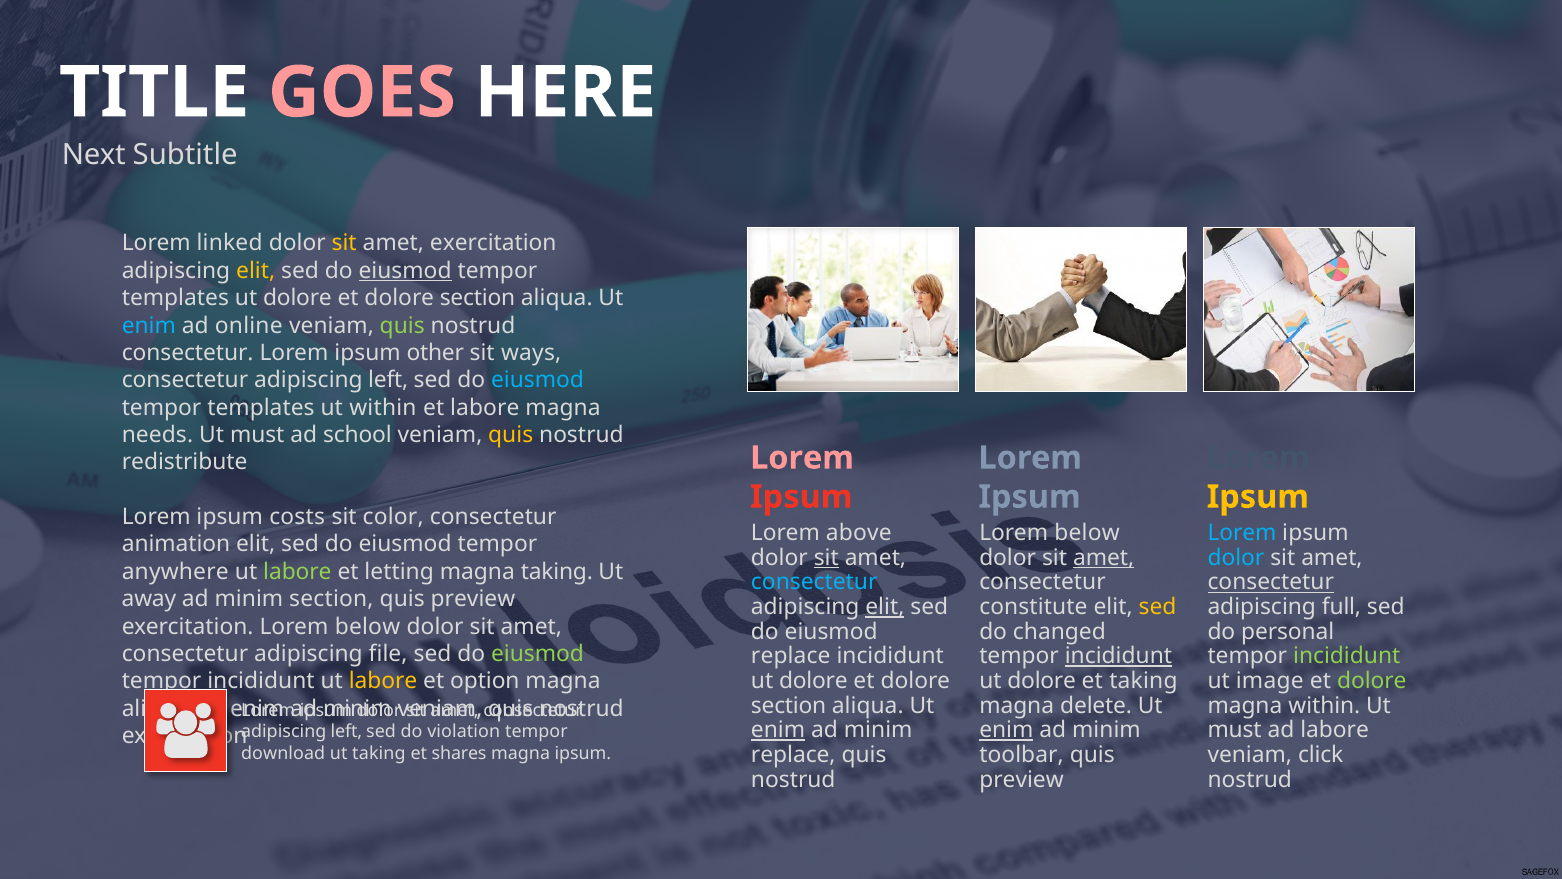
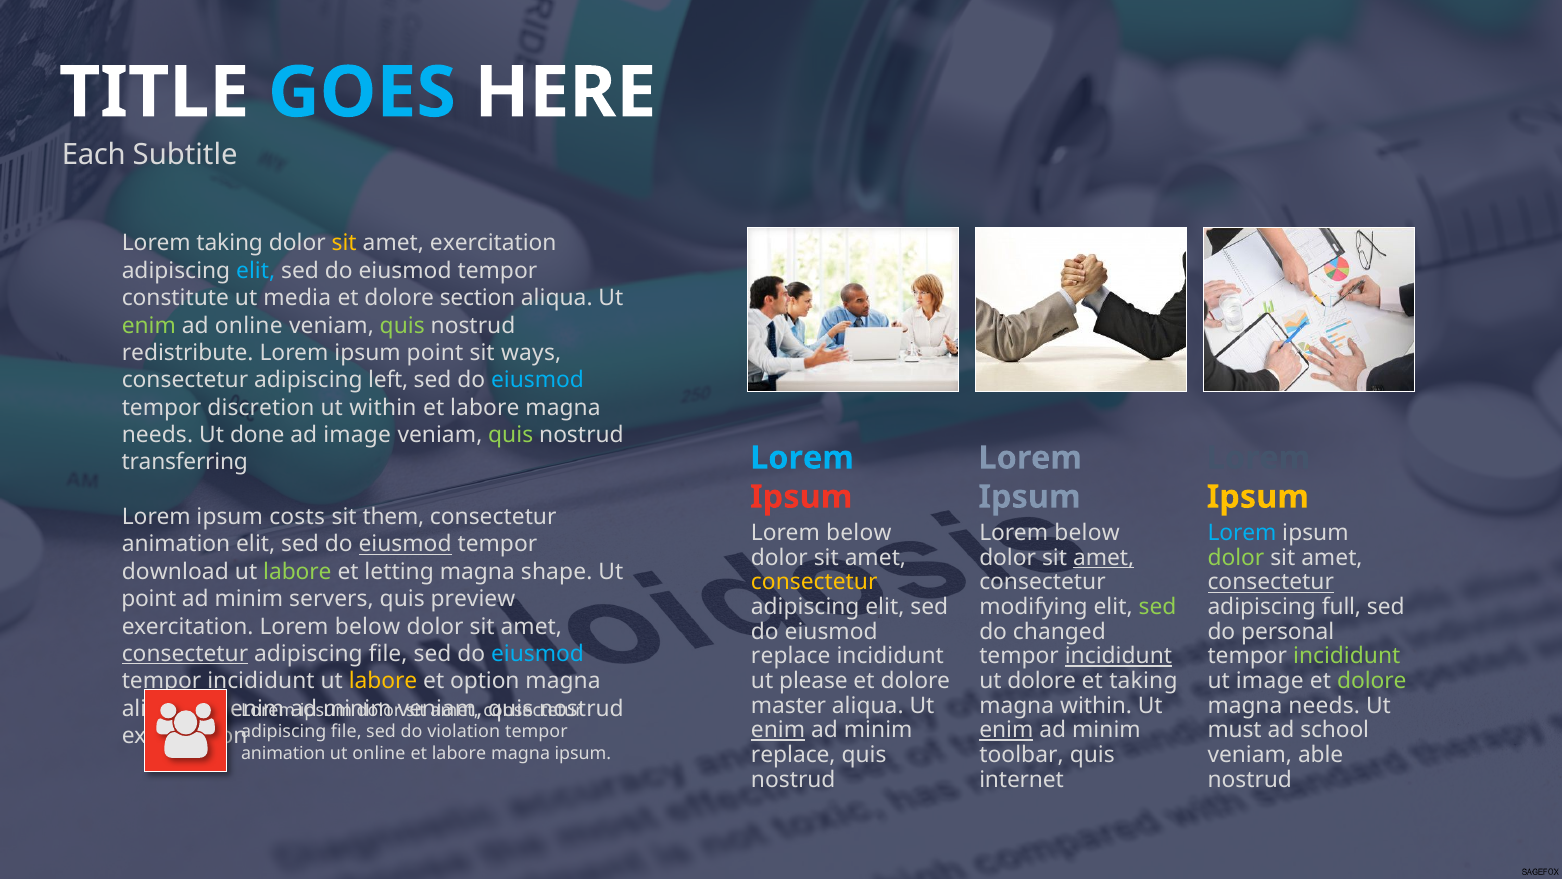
GOES colour: pink -> light blue
Next: Next -> Each
Lorem linked: linked -> taking
elit at (256, 271) colour: yellow -> light blue
eiusmod at (405, 271) underline: present -> none
templates at (175, 298): templates -> constitute
dolore at (297, 298): dolore -> media
enim at (149, 325) colour: light blue -> light green
consectetur at (188, 353): consectetur -> redistribute
ipsum other: other -> point
templates at (261, 407): templates -> discretion
must at (257, 435): must -> done
ad school: school -> image
quis at (511, 435) colour: yellow -> light green
Lorem at (802, 458) colour: pink -> light blue
redistribute: redistribute -> transferring
color: color -> them
above at (859, 533): above -> below
eiusmod at (405, 544) underline: none -> present
sit at (826, 558) underline: present -> none
dolor at (1236, 558) colour: light blue -> light green
anywhere: anywhere -> download
magna taking: taking -> shape
consectetur at (814, 582) colour: light blue -> yellow
away at (149, 599): away -> point
minim section: section -> servers
elit at (885, 607) underline: present -> none
constitute: constitute -> modifying
sed at (1158, 607) colour: yellow -> light green
consectetur at (185, 654) underline: none -> present
eiusmod at (538, 654) colour: light green -> light blue
dolore at (813, 681): dolore -> please
section at (789, 705): section -> master
magna delete: delete -> within
within at (1324, 705): within -> needs
ad labore: labore -> school
left at (346, 731): left -> file
download at (283, 753): download -> animation
ut taking: taking -> online
shares at (459, 753): shares -> labore
click: click -> able
preview at (1021, 779): preview -> internet
